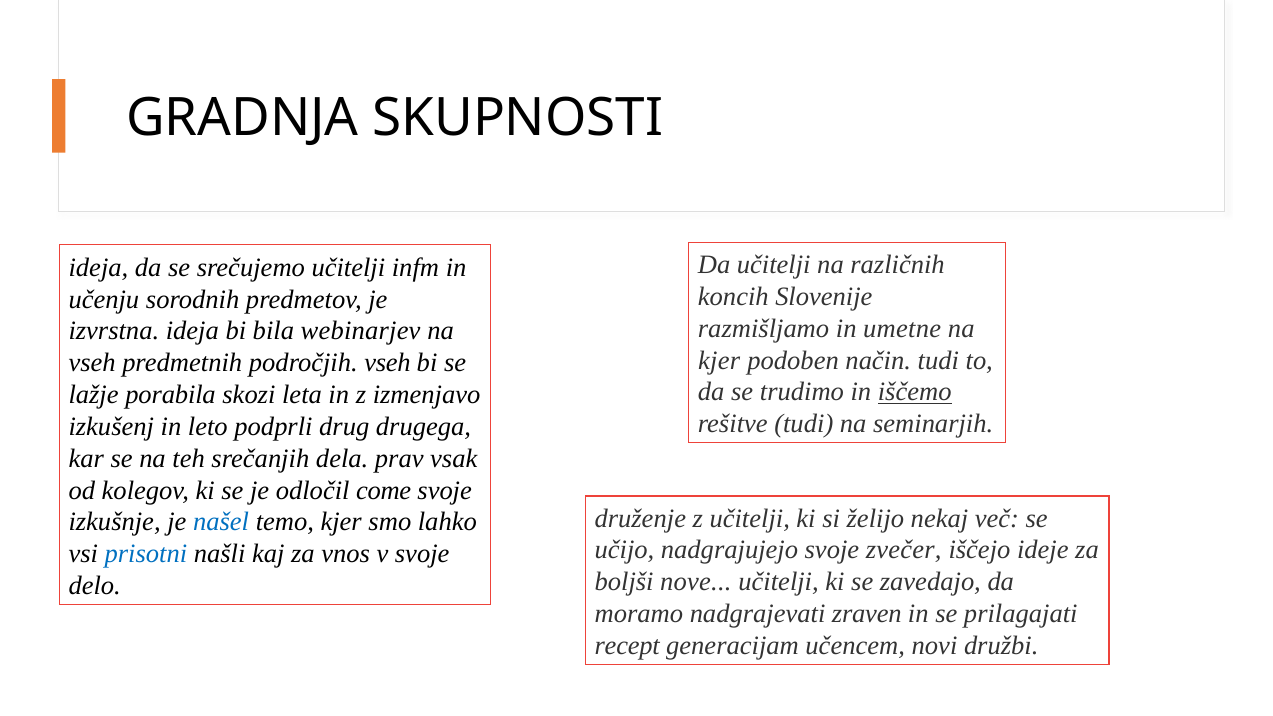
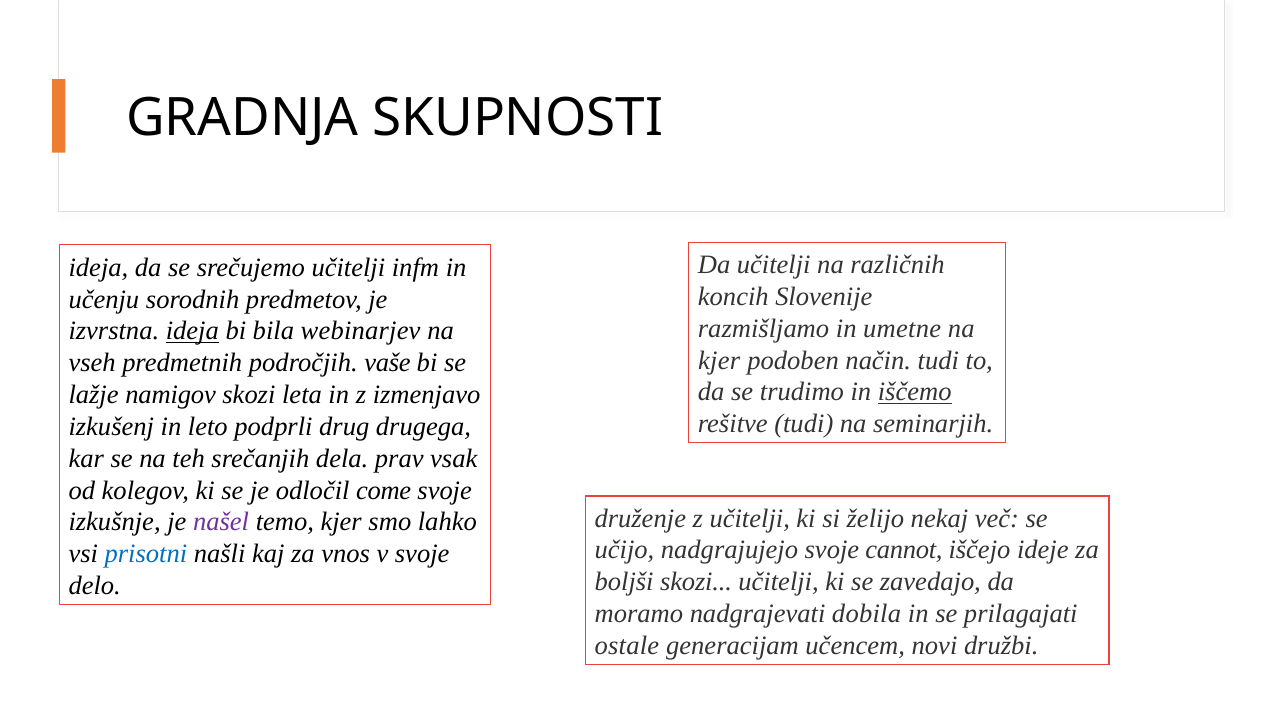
ideja at (192, 331) underline: none -> present
področjih vseh: vseh -> vaše
porabila: porabila -> namigov
našel colour: blue -> purple
zvečer: zvečer -> cannot
boljši nove: nove -> skozi
zraven: zraven -> dobila
recept: recept -> ostale
